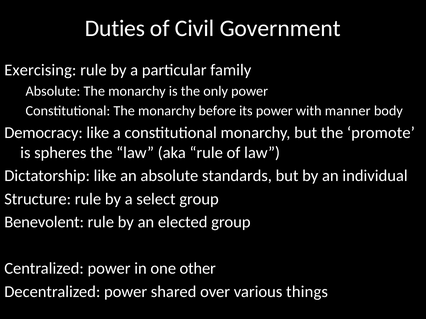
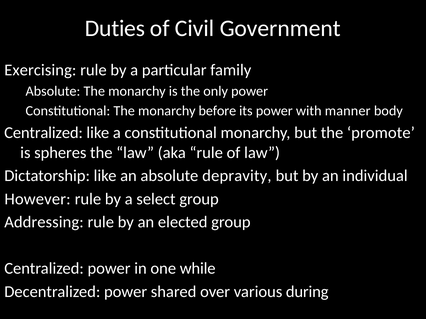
Democracy at (44, 133): Democracy -> Centralized
standards: standards -> depravity
Structure: Structure -> However
Benevolent: Benevolent -> Addressing
other: other -> while
things: things -> during
